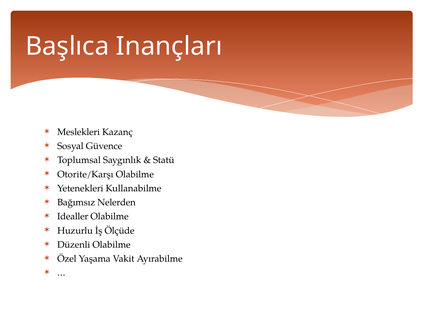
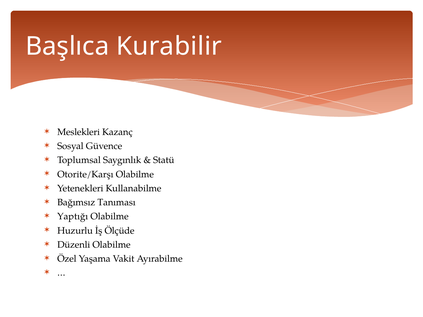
Inançları: Inançları -> Kurabilir
Nelerden: Nelerden -> Tanıması
Idealler: Idealler -> Yaptığı
